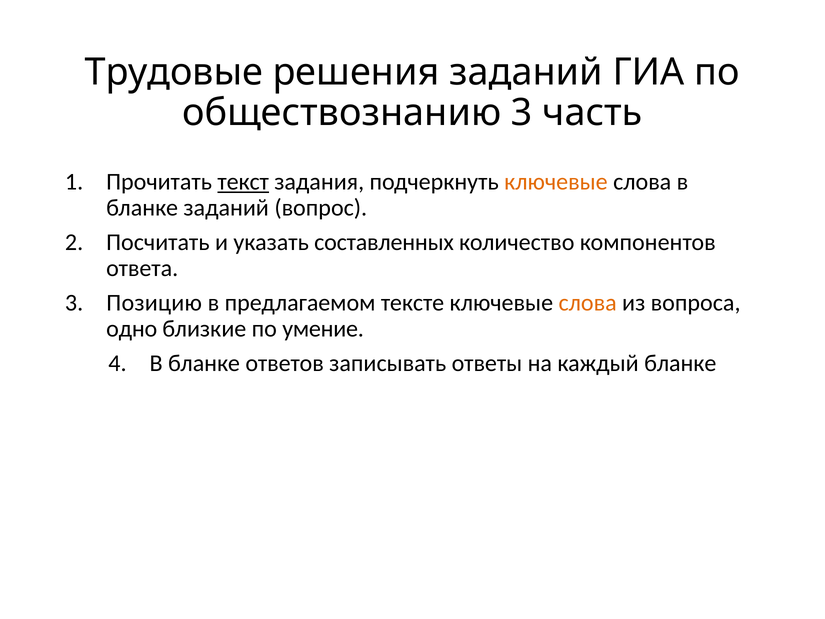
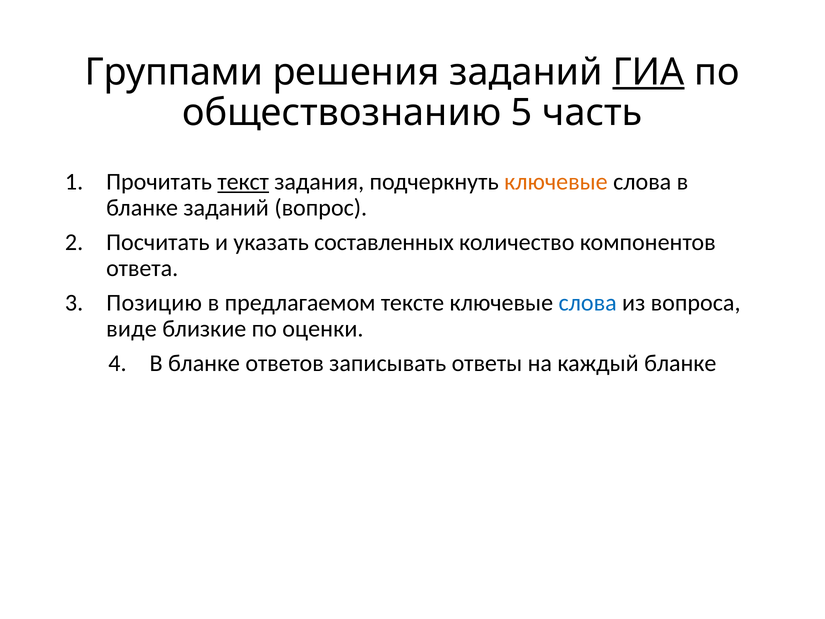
Трудовые: Трудовые -> Группами
ГИА underline: none -> present
обществознанию 3: 3 -> 5
слова at (588, 303) colour: orange -> blue
одно: одно -> виде
умение: умение -> оценки
